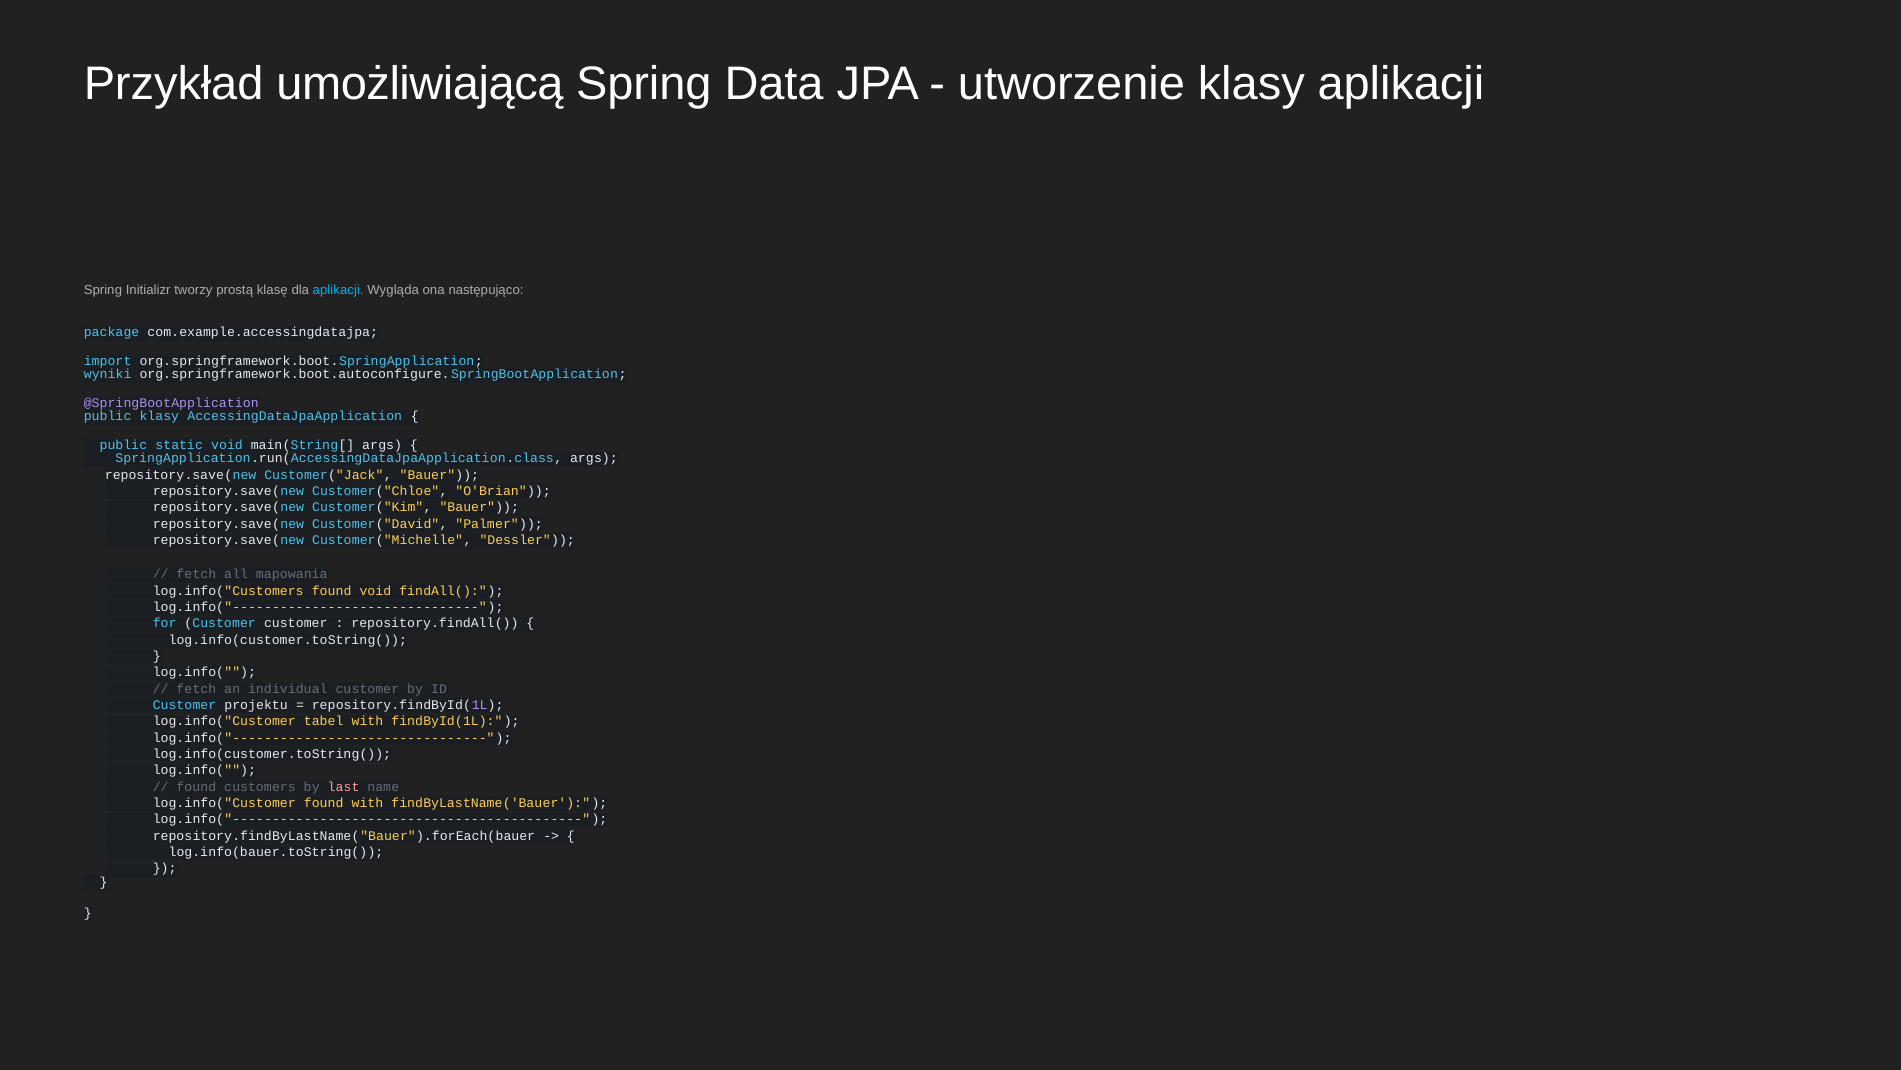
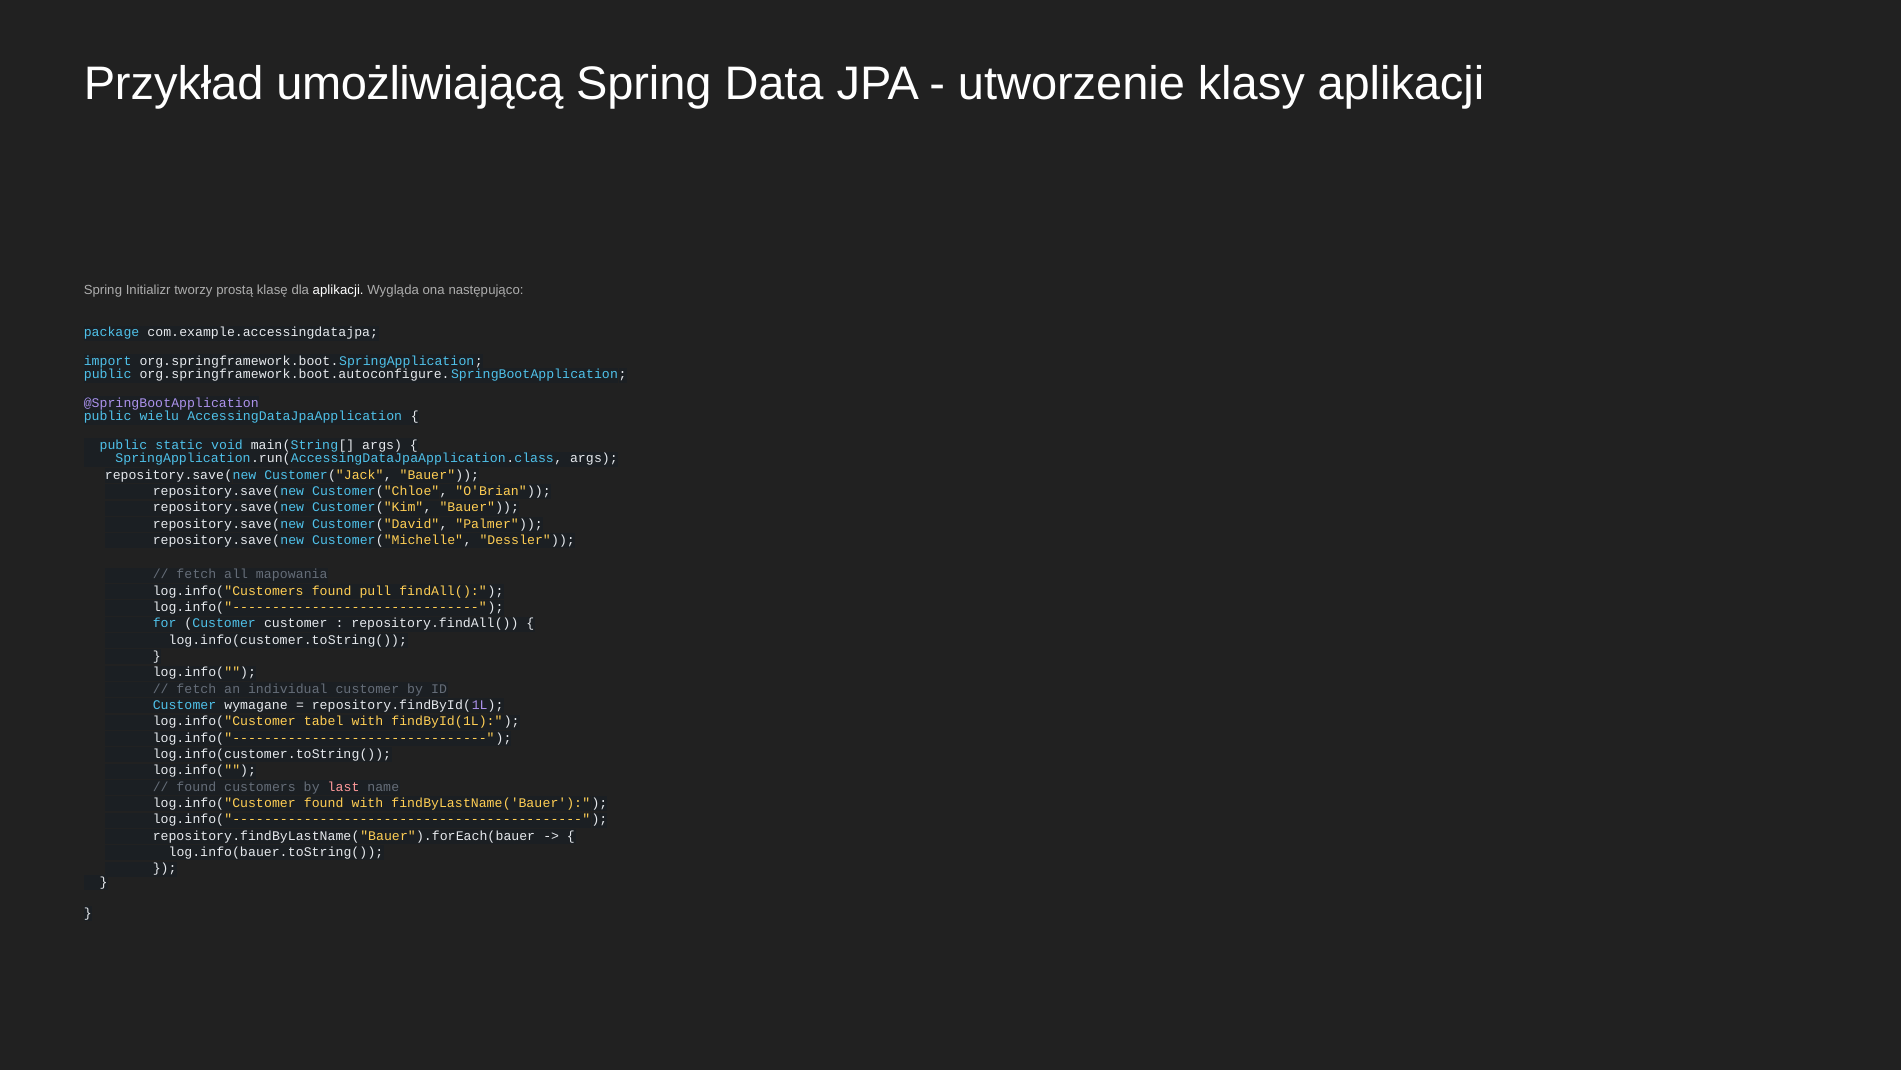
aplikacji at (338, 290) colour: light blue -> white
wyniki at (108, 374): wyniki -> public
public klasy: klasy -> wielu
found void: void -> pull
projektu: projektu -> wymagane
